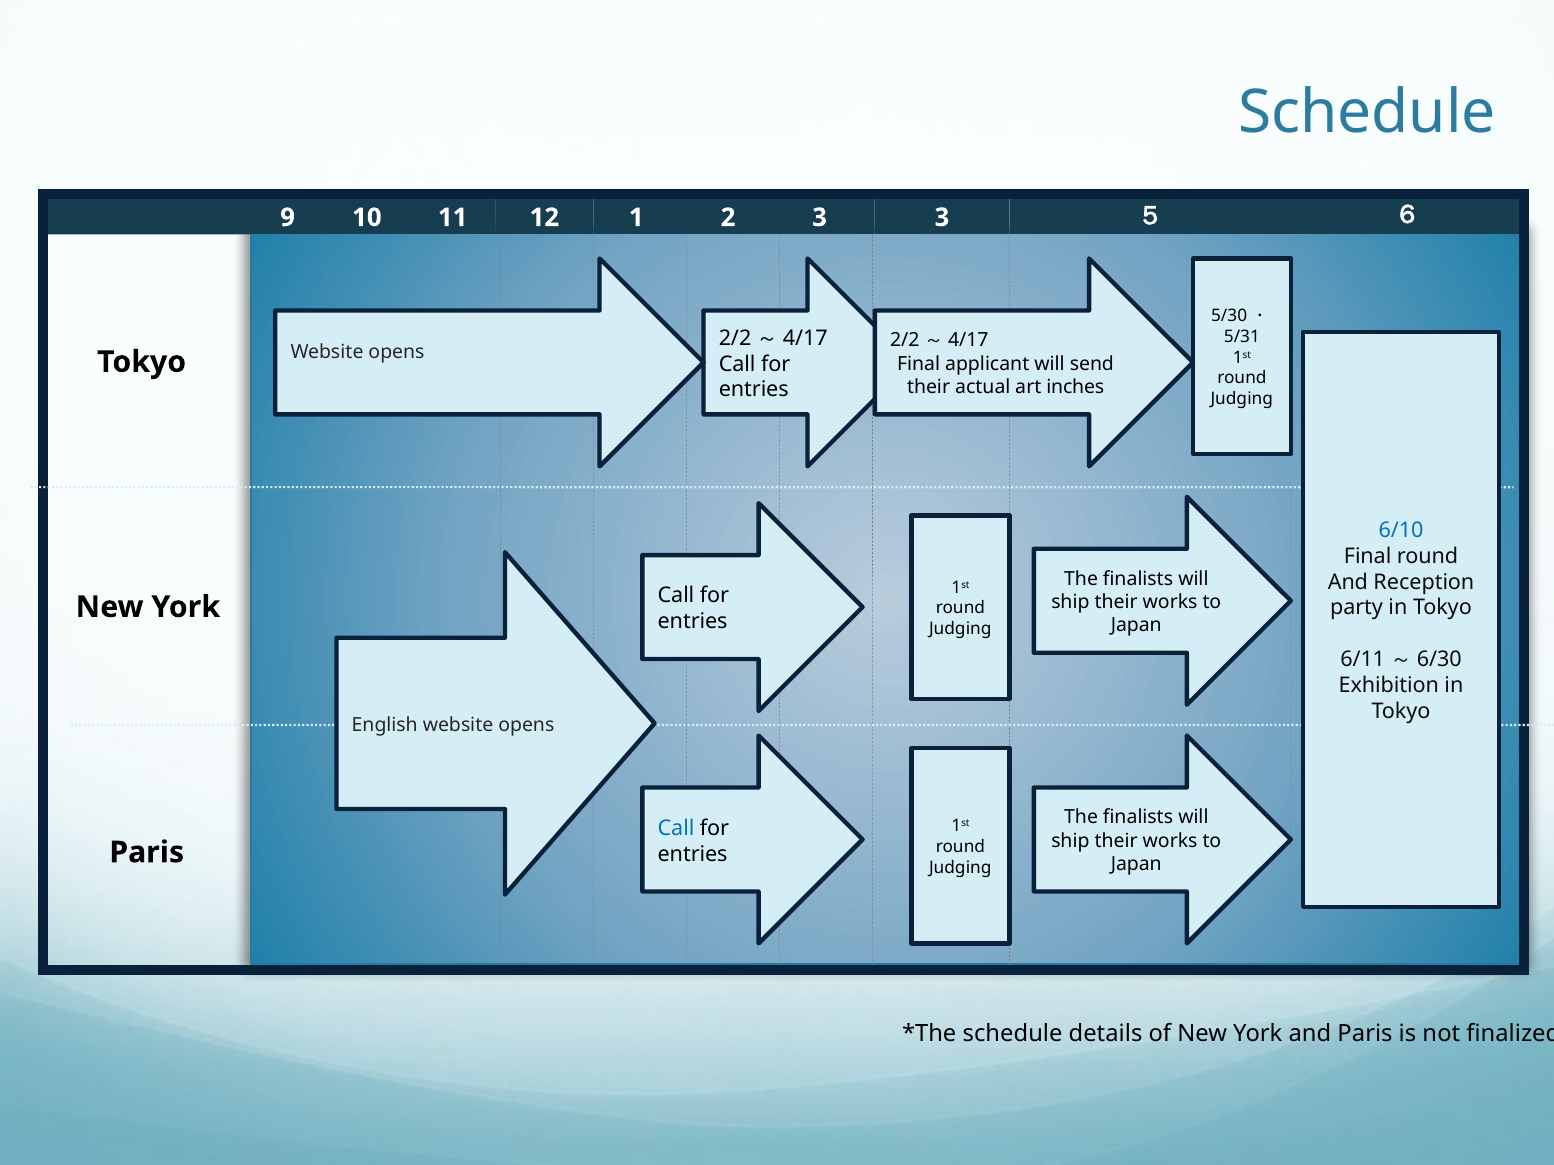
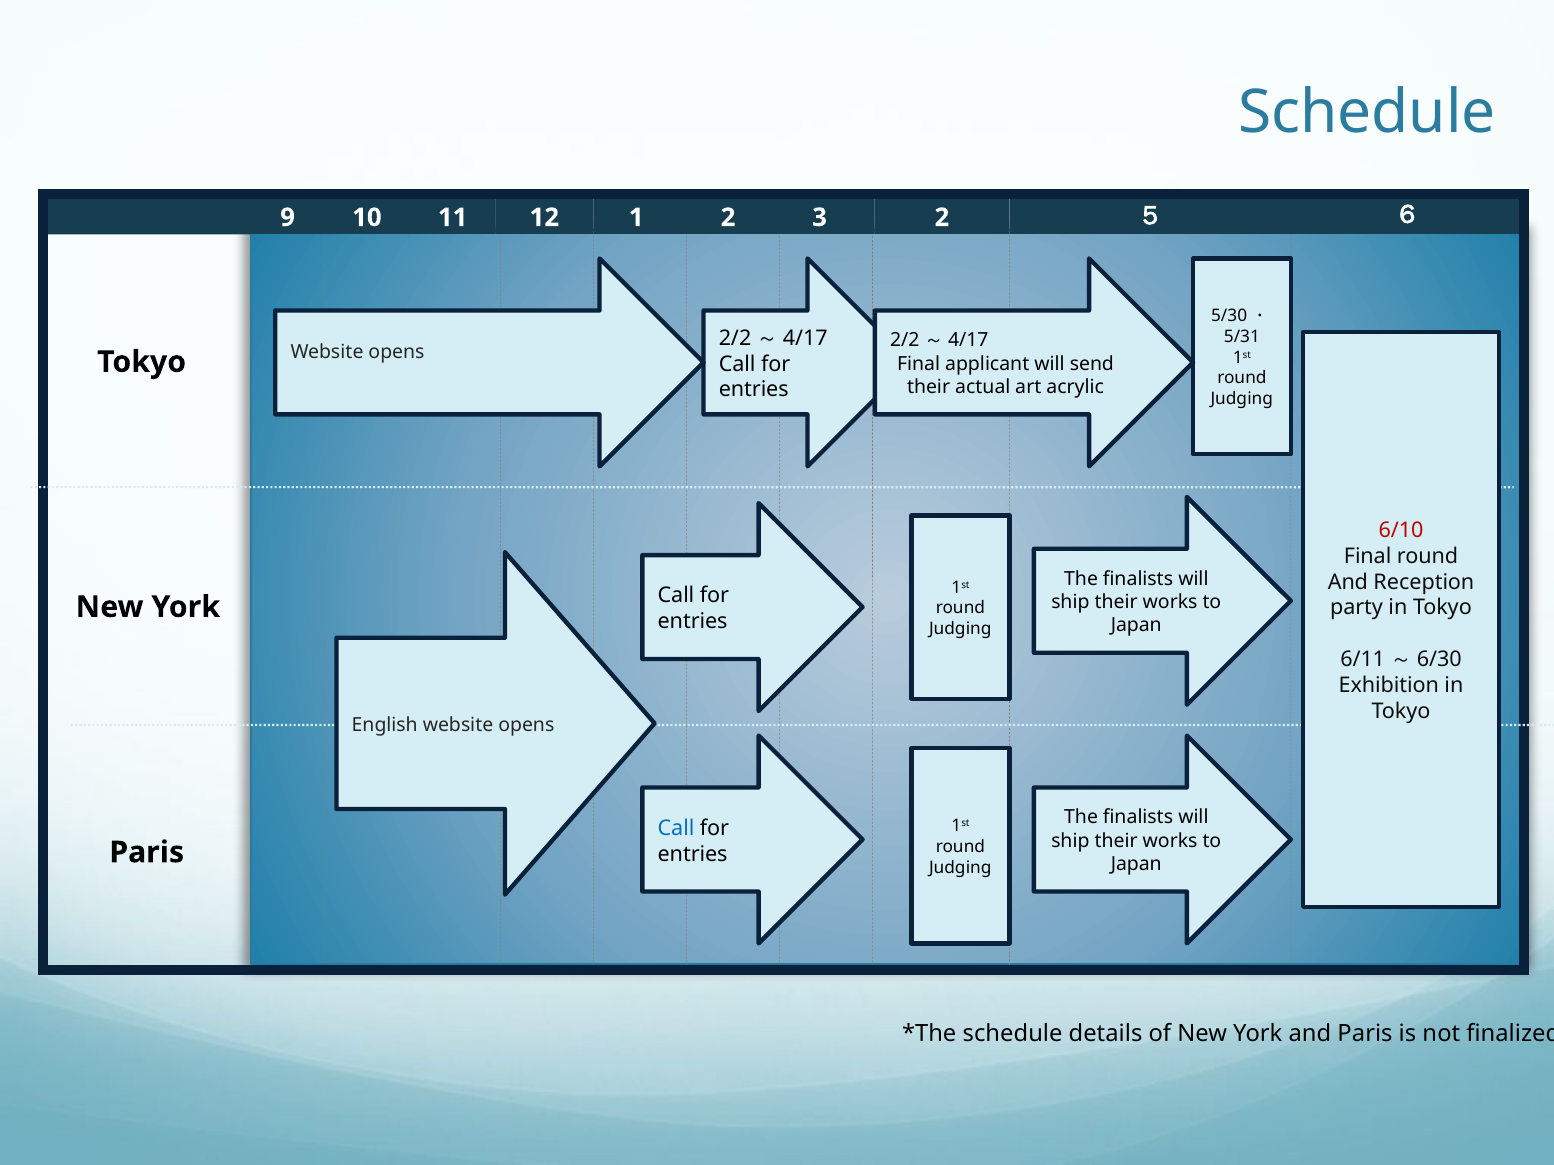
3 3: 3 -> 2
inches: inches -> acrylic
6/10 colour: blue -> red
